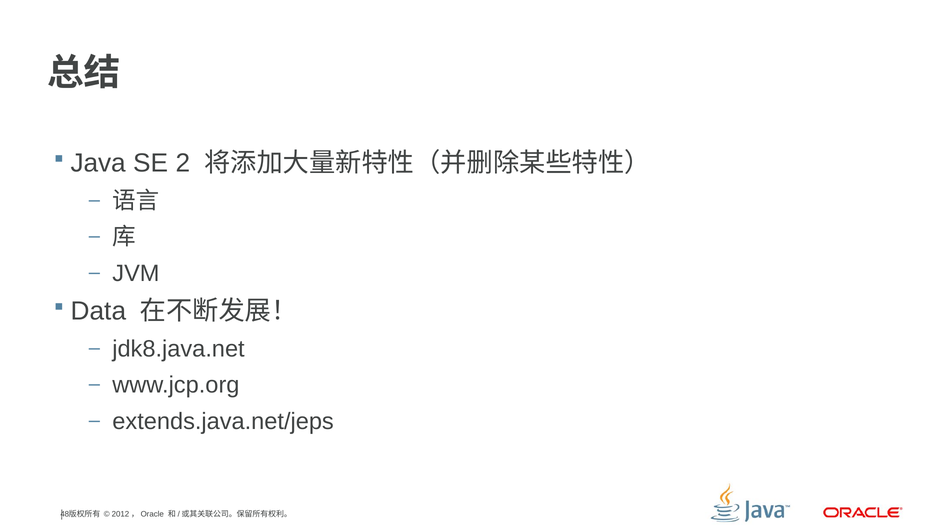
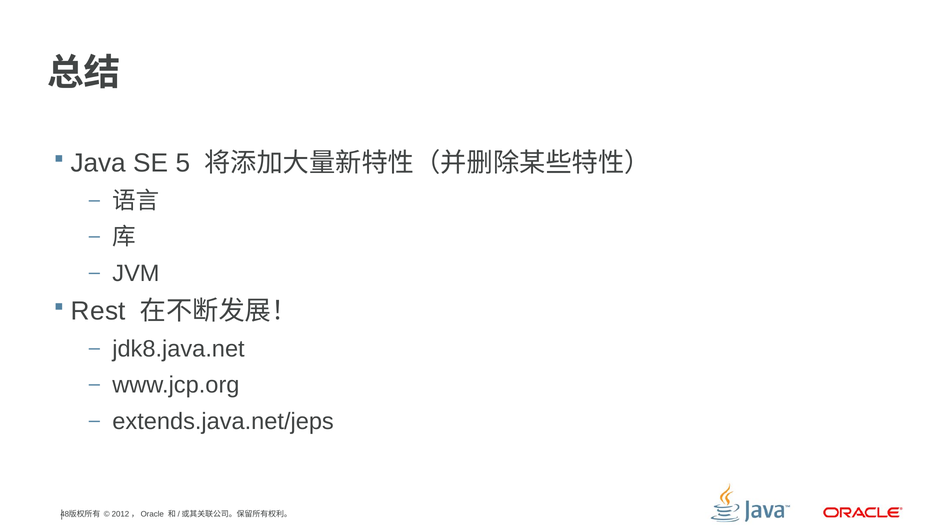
2: 2 -> 5
Data: Data -> Rest
